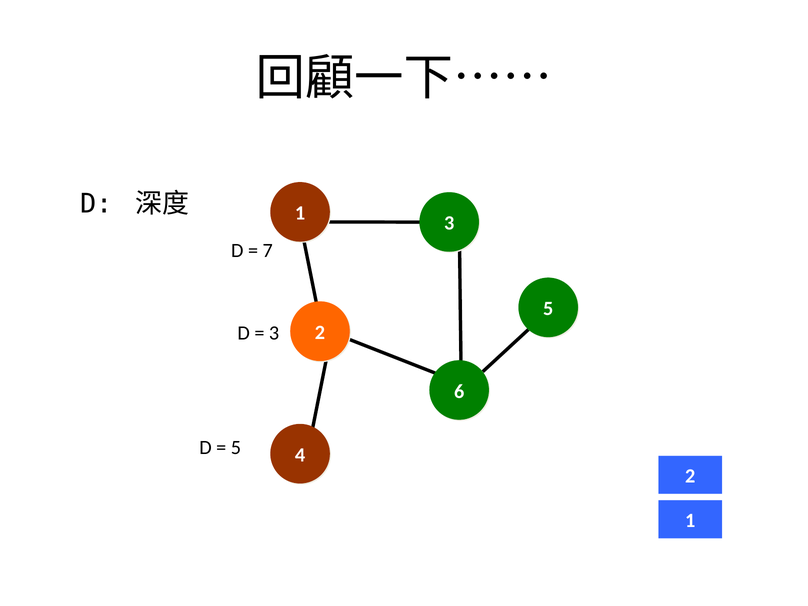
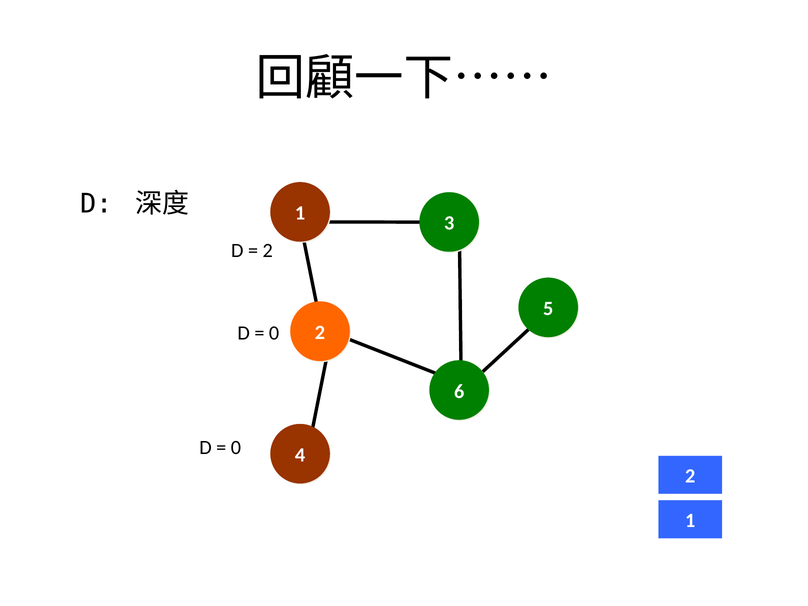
7 at (268, 250): 7 -> 2
3 at (274, 333): 3 -> 0
5 at (236, 448): 5 -> 0
